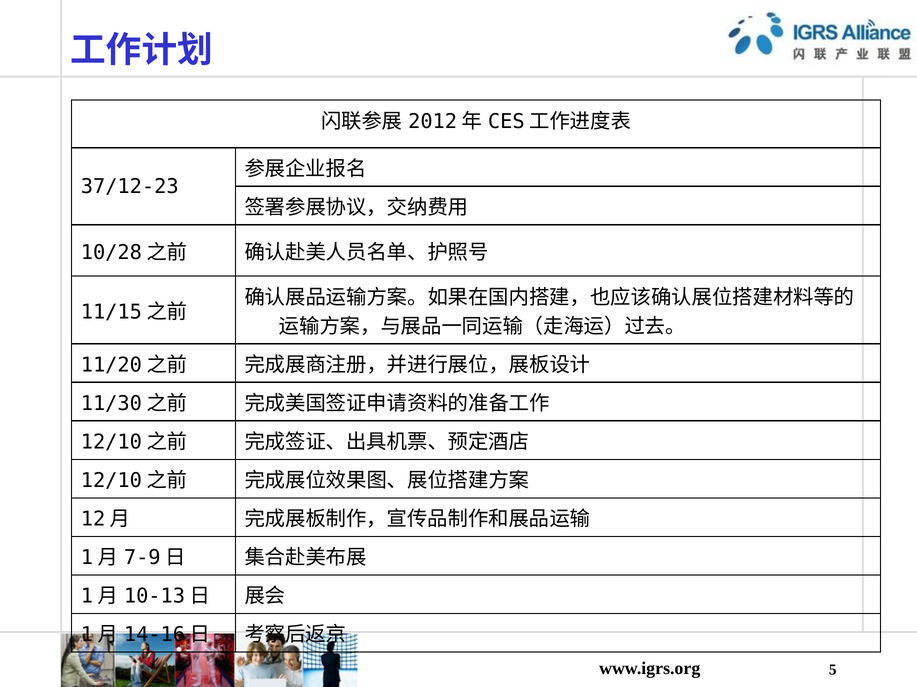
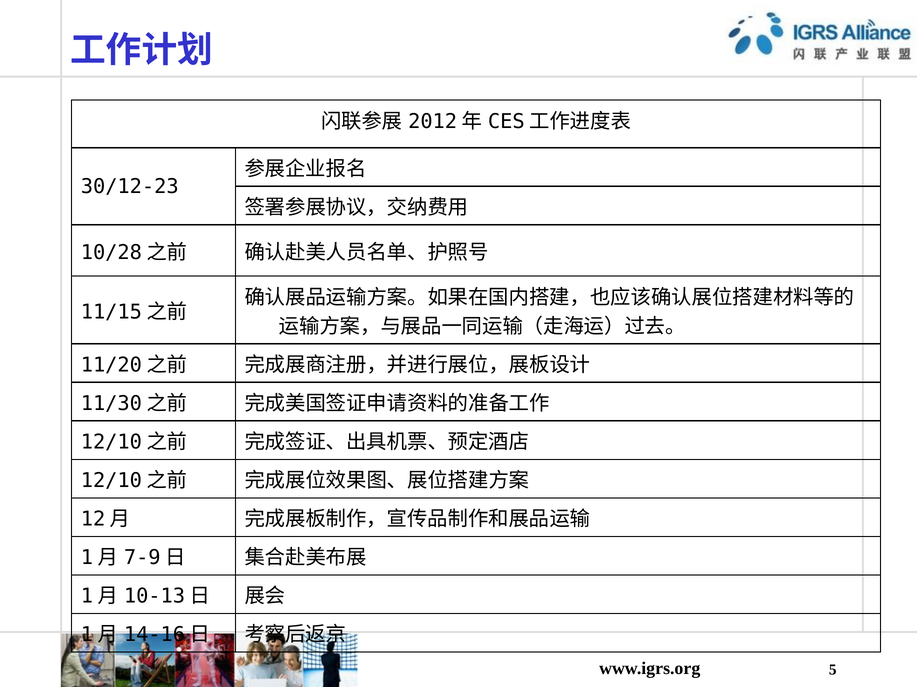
37/12-23: 37/12-23 -> 30/12-23
